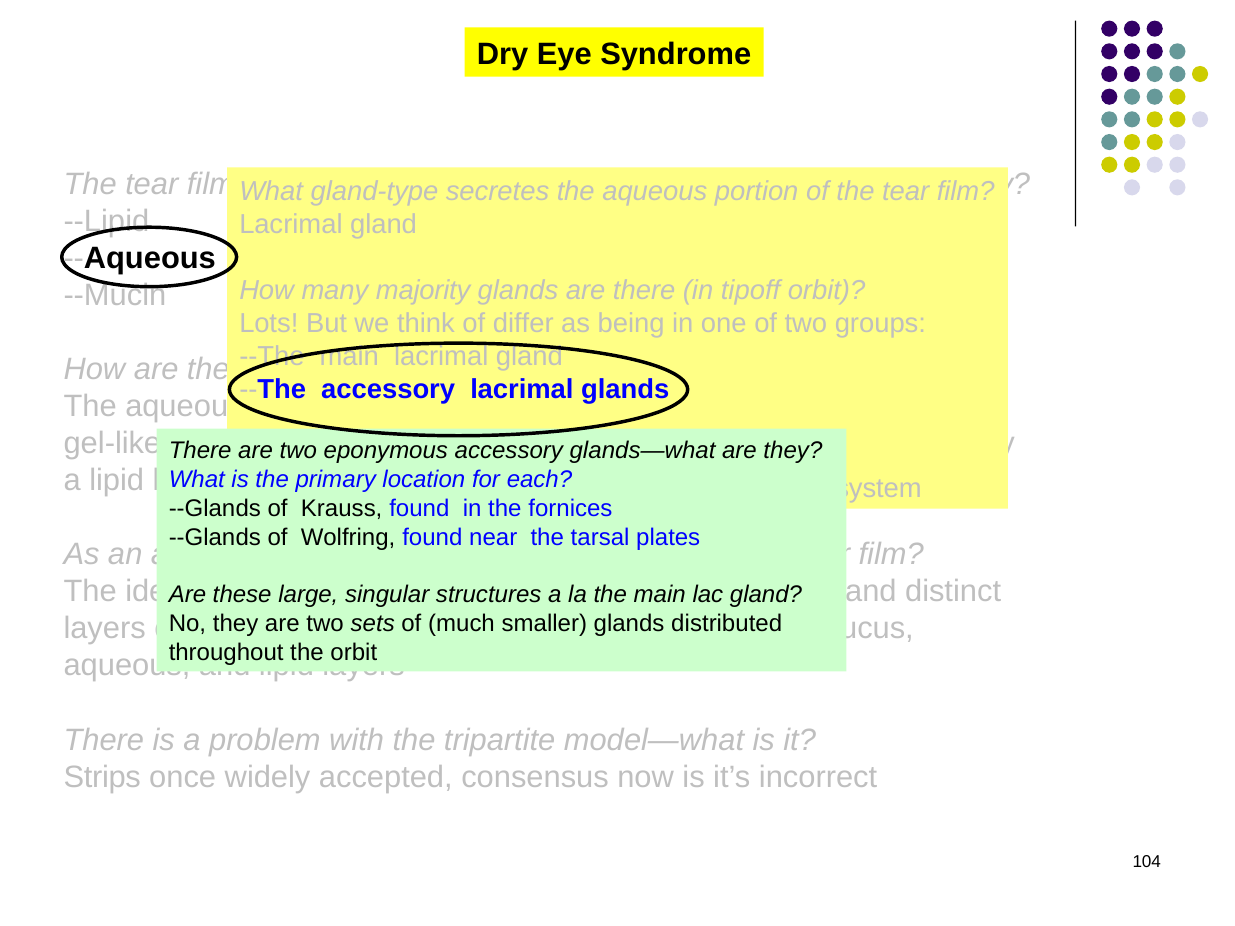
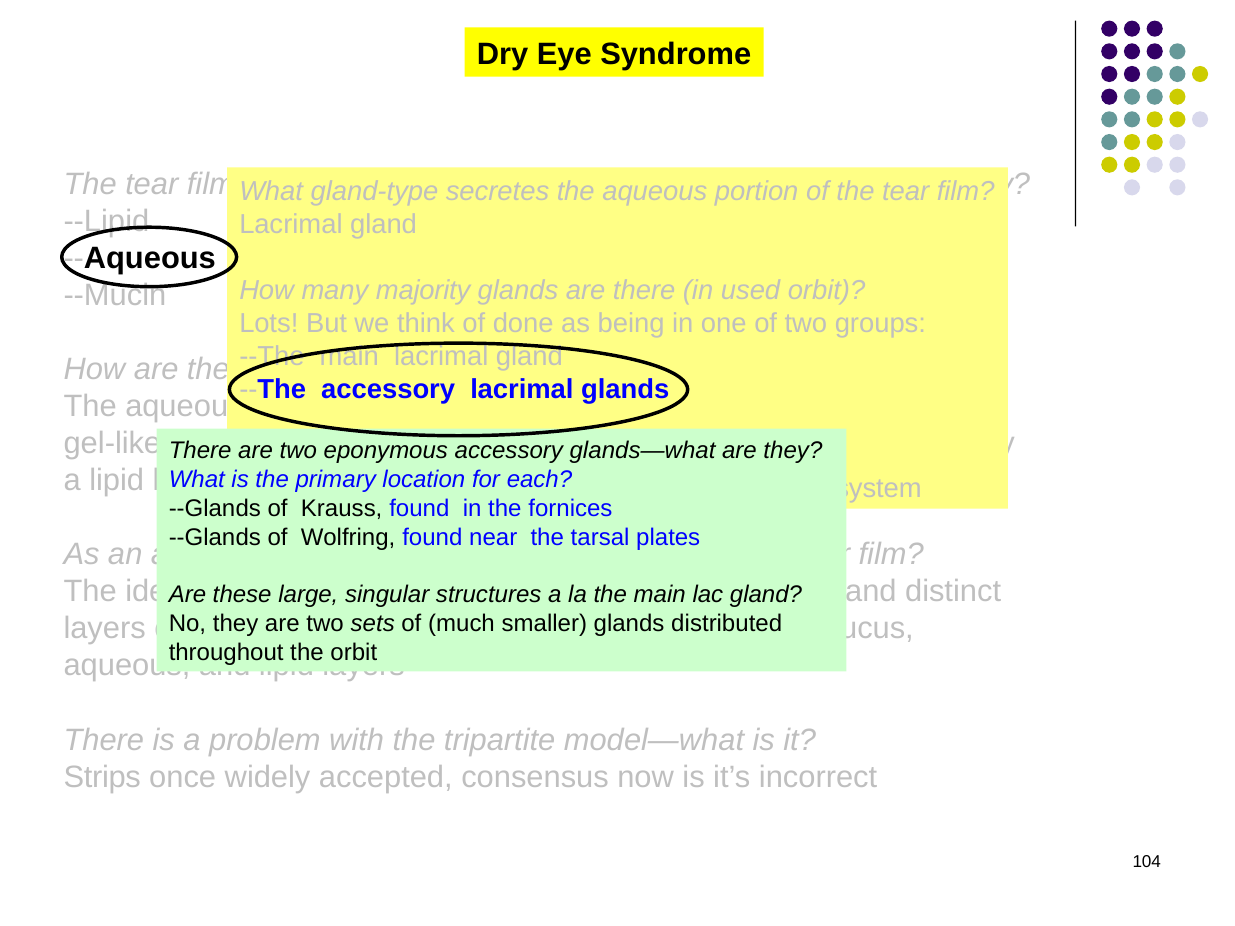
tipoff: tipoff -> used
differ: differ -> done
